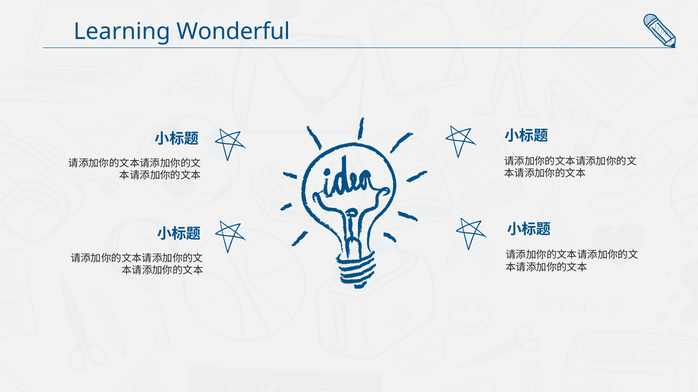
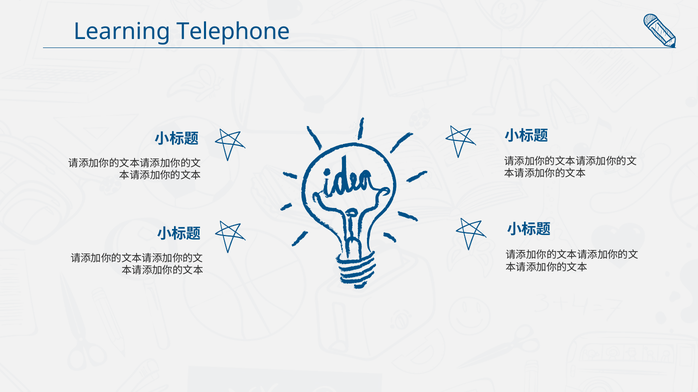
Wonderful: Wonderful -> Telephone
